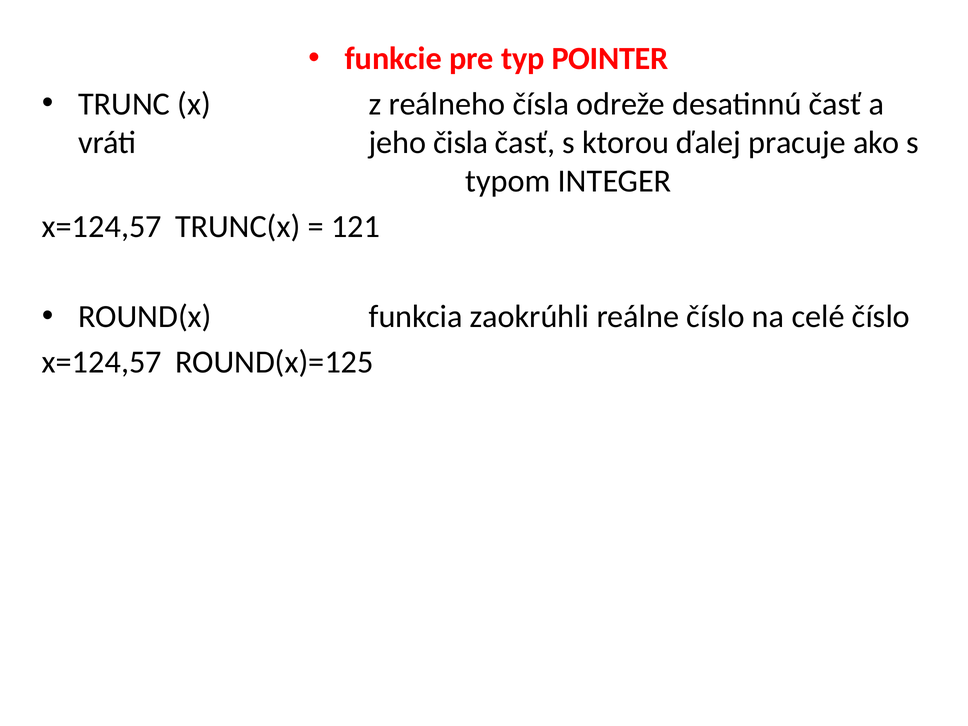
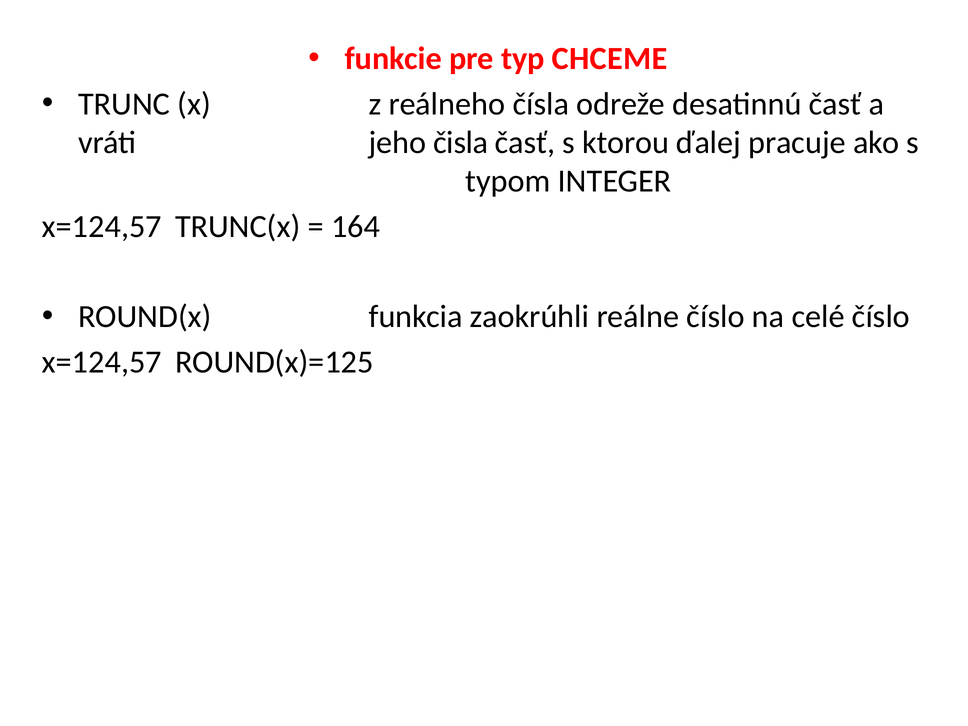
POINTER: POINTER -> CHCEME
121: 121 -> 164
